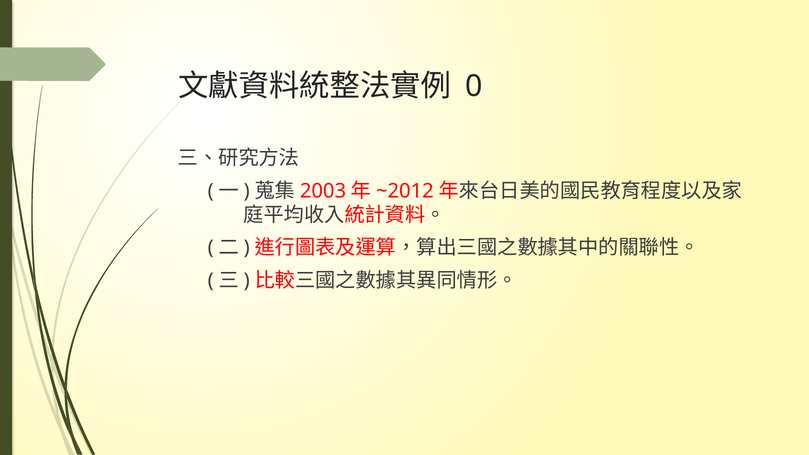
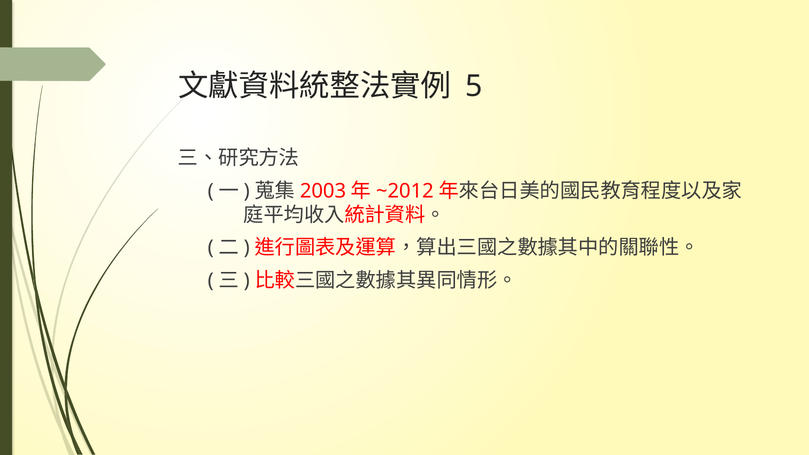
0: 0 -> 5
